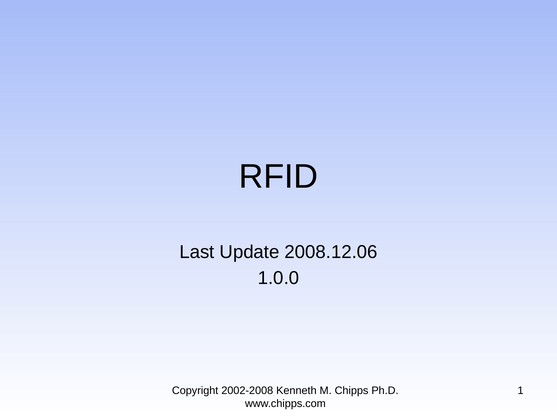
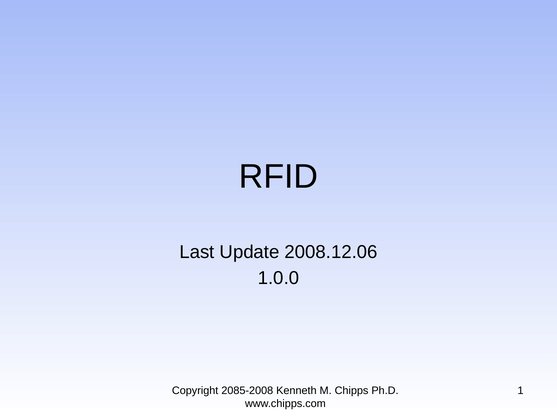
2002-2008: 2002-2008 -> 2085-2008
